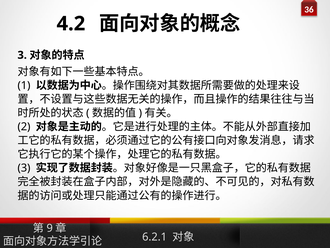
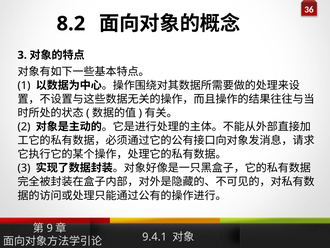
4.2: 4.2 -> 8.2
6.2.1: 6.2.1 -> 9.4.1
